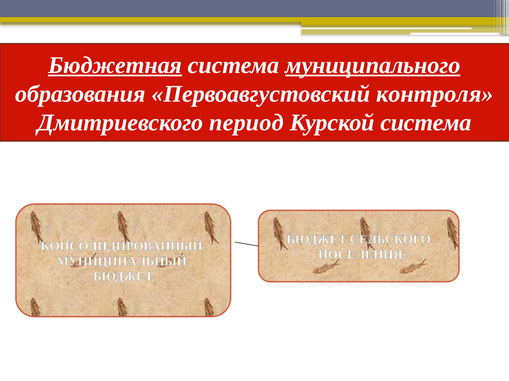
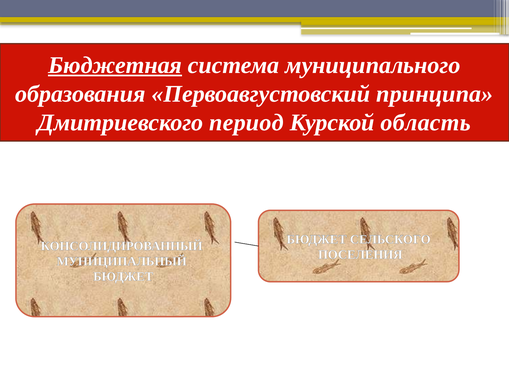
муниципального underline: present -> none
контроля: контроля -> принципа
Курской система: система -> область
